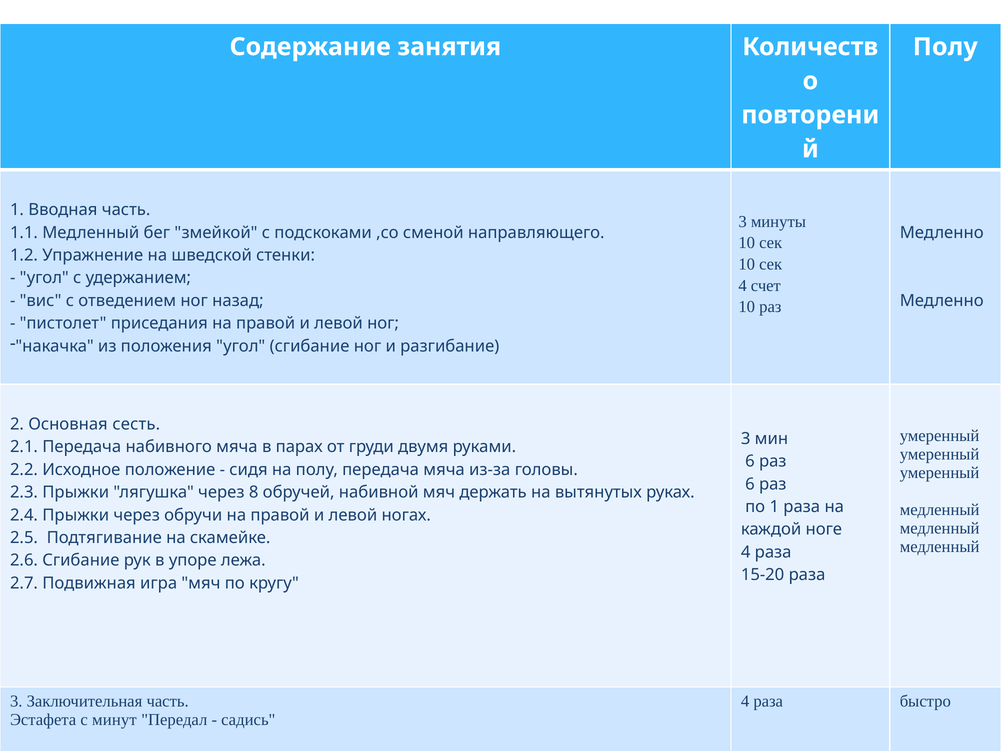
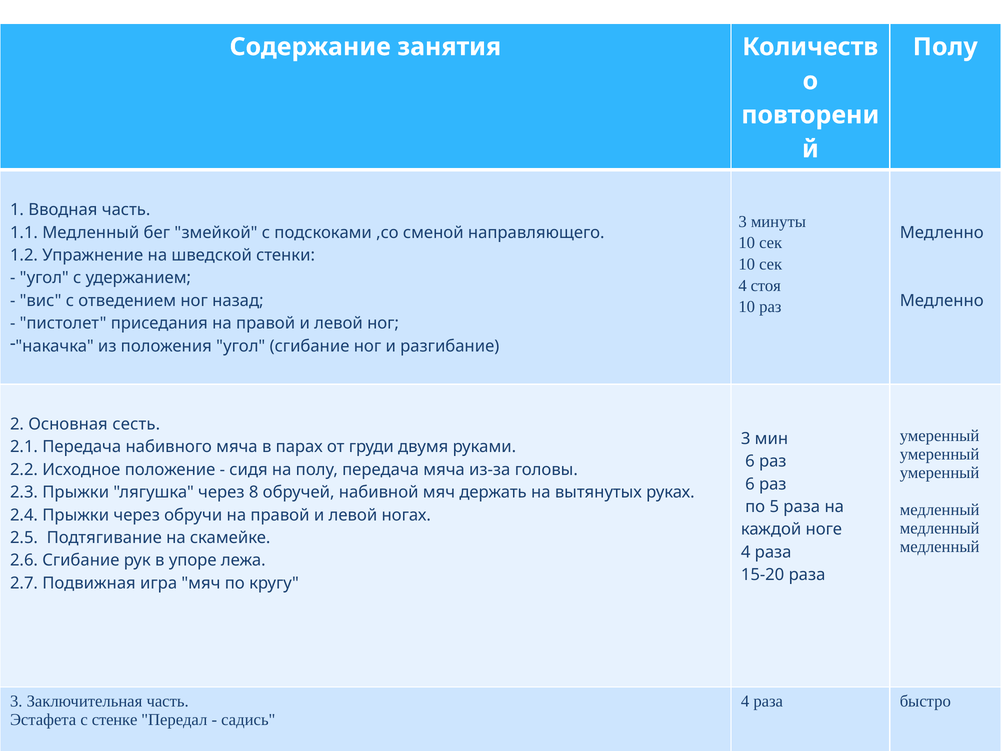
счет: счет -> стоя
по 1: 1 -> 5
минут: минут -> стенке
